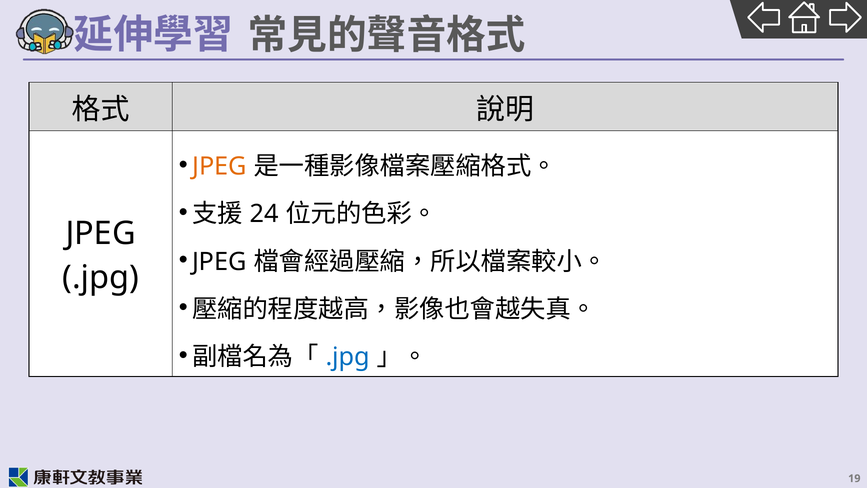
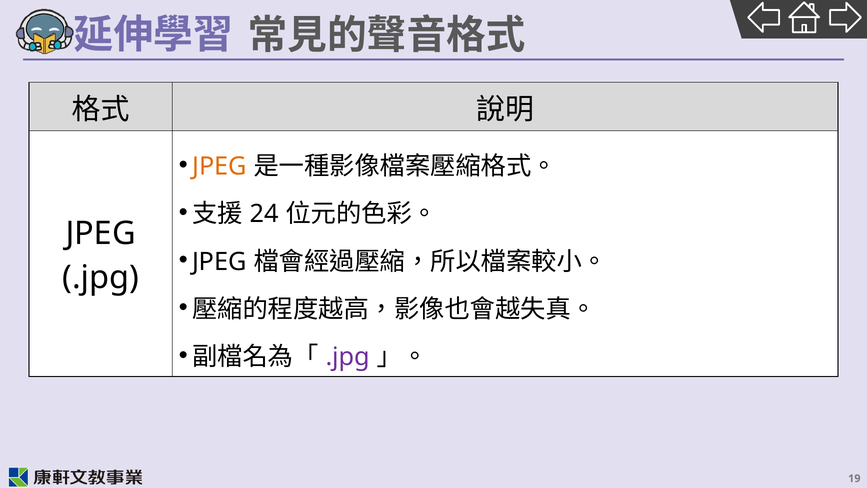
.jpg at (348, 357) colour: blue -> purple
